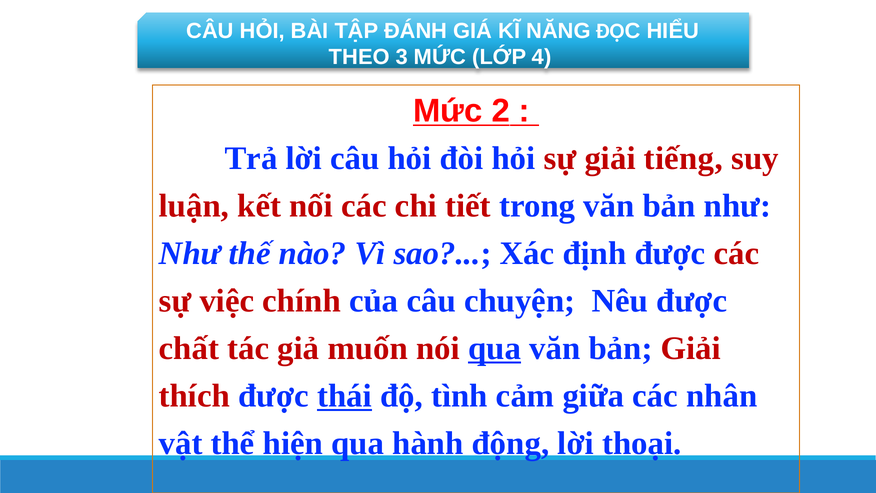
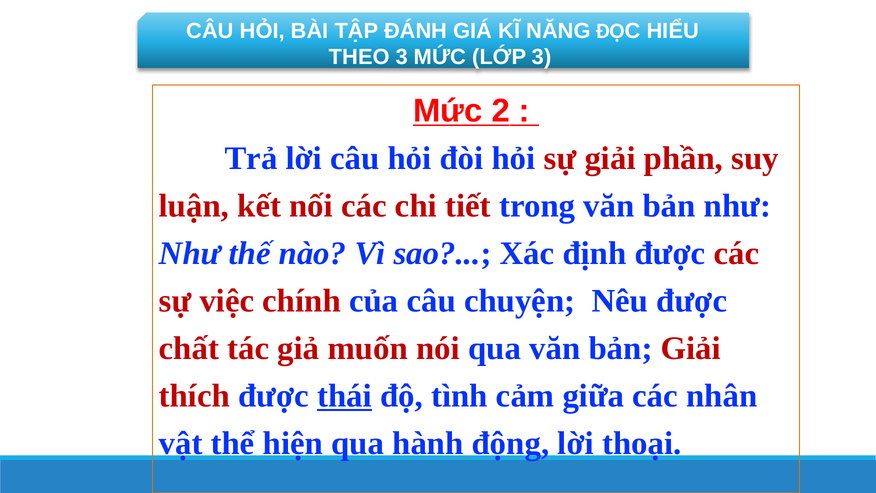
LỚP 4: 4 -> 3
tiếng: tiếng -> phần
qua at (495, 348) underline: present -> none
